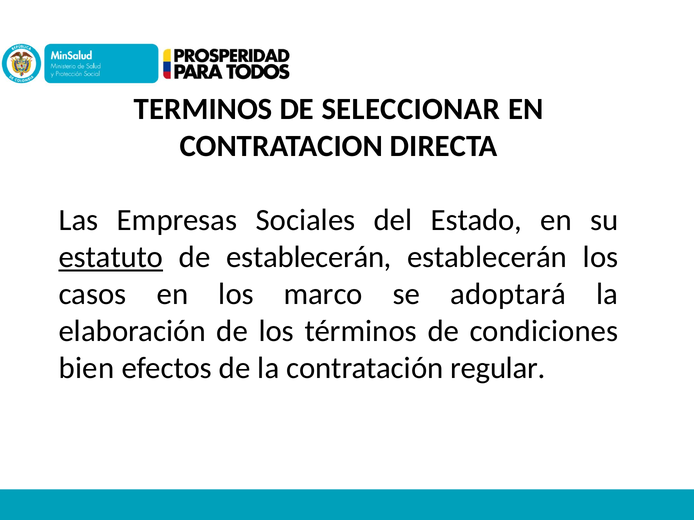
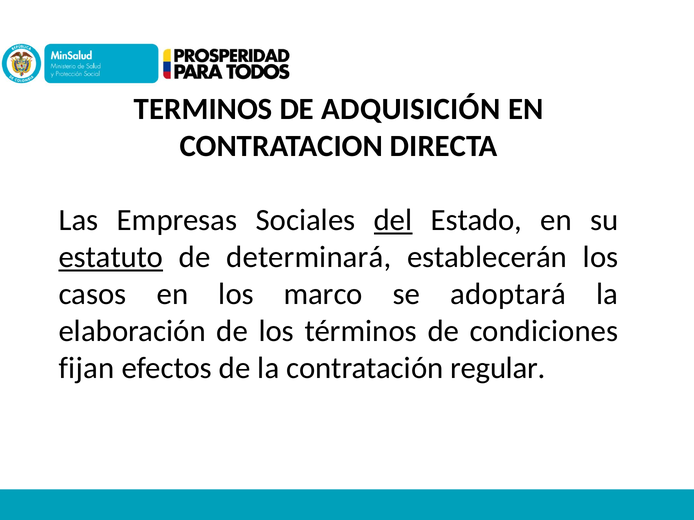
SELECCIONAR: SELECCIONAR -> ADQUISICIÓN
del underline: none -> present
de establecerán: establecerán -> determinará
bien: bien -> fijan
